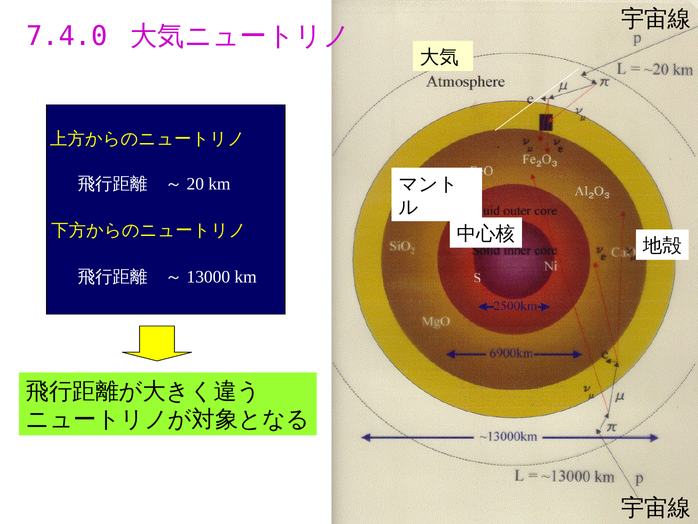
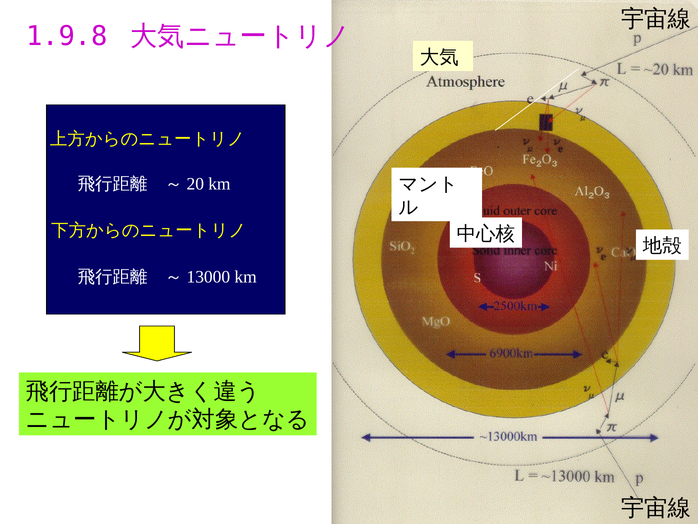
7.4.0: 7.4.0 -> 1.9.8
